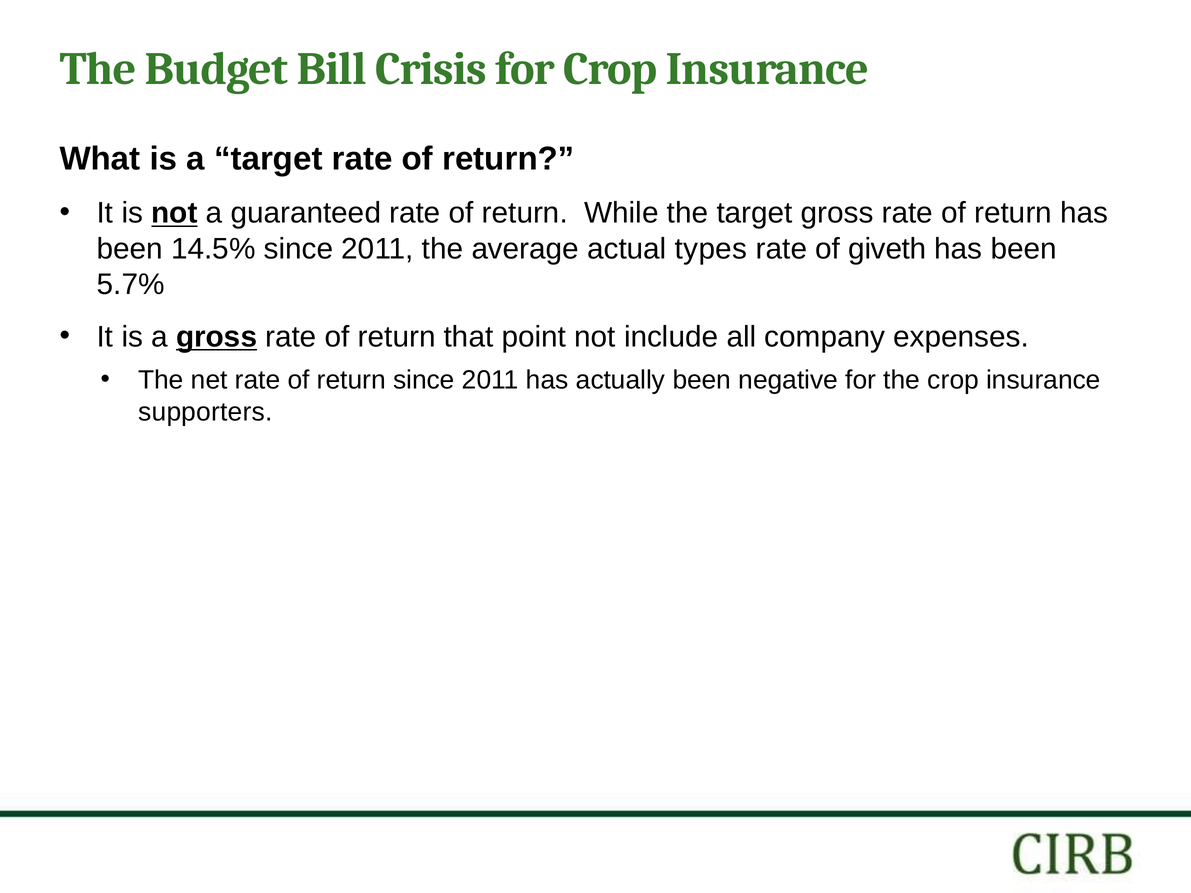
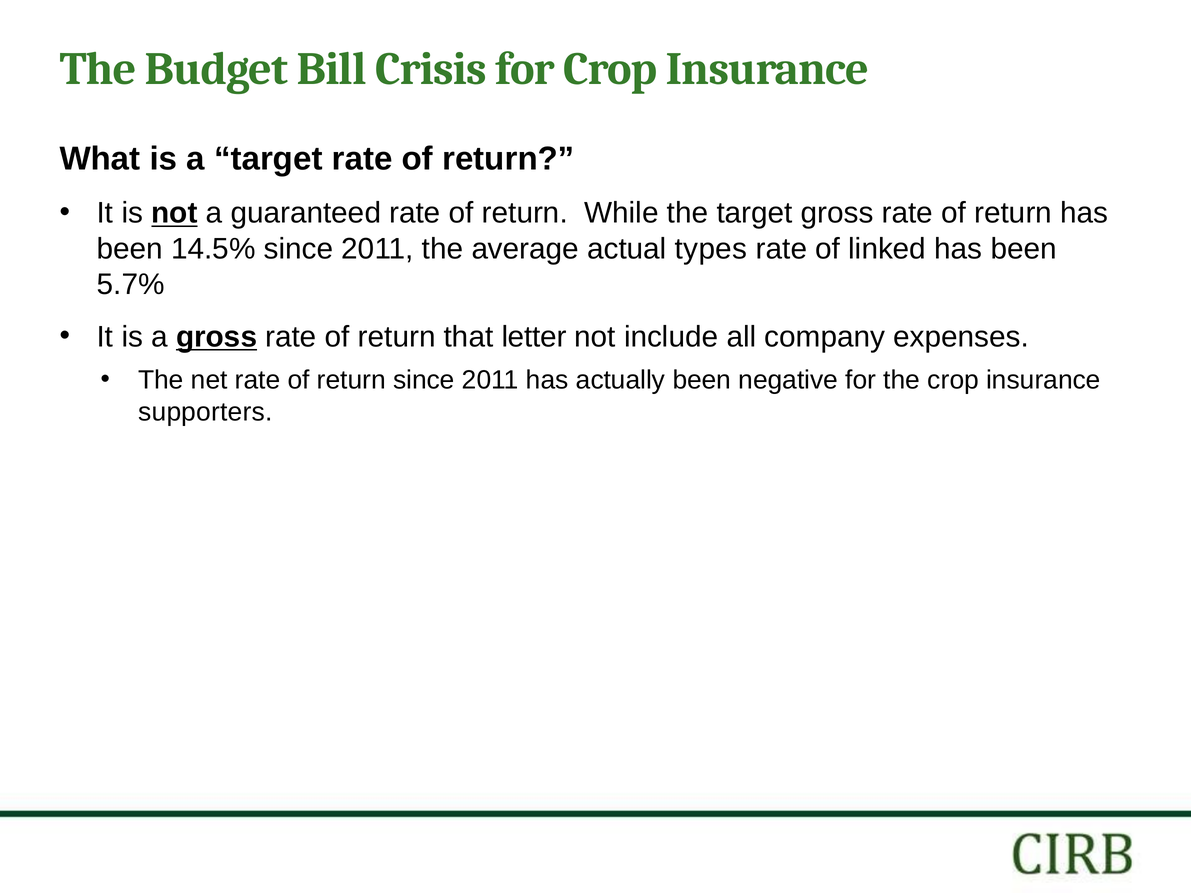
giveth: giveth -> linked
point: point -> letter
